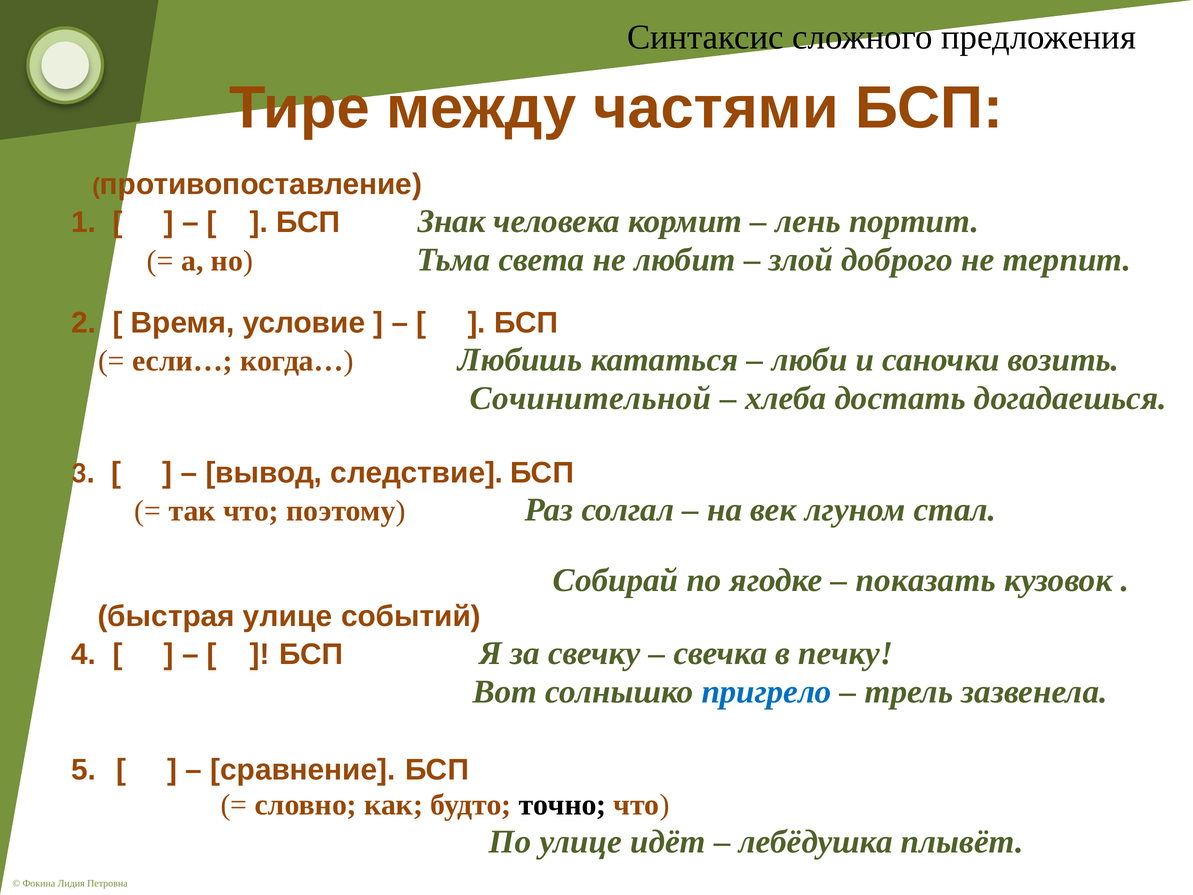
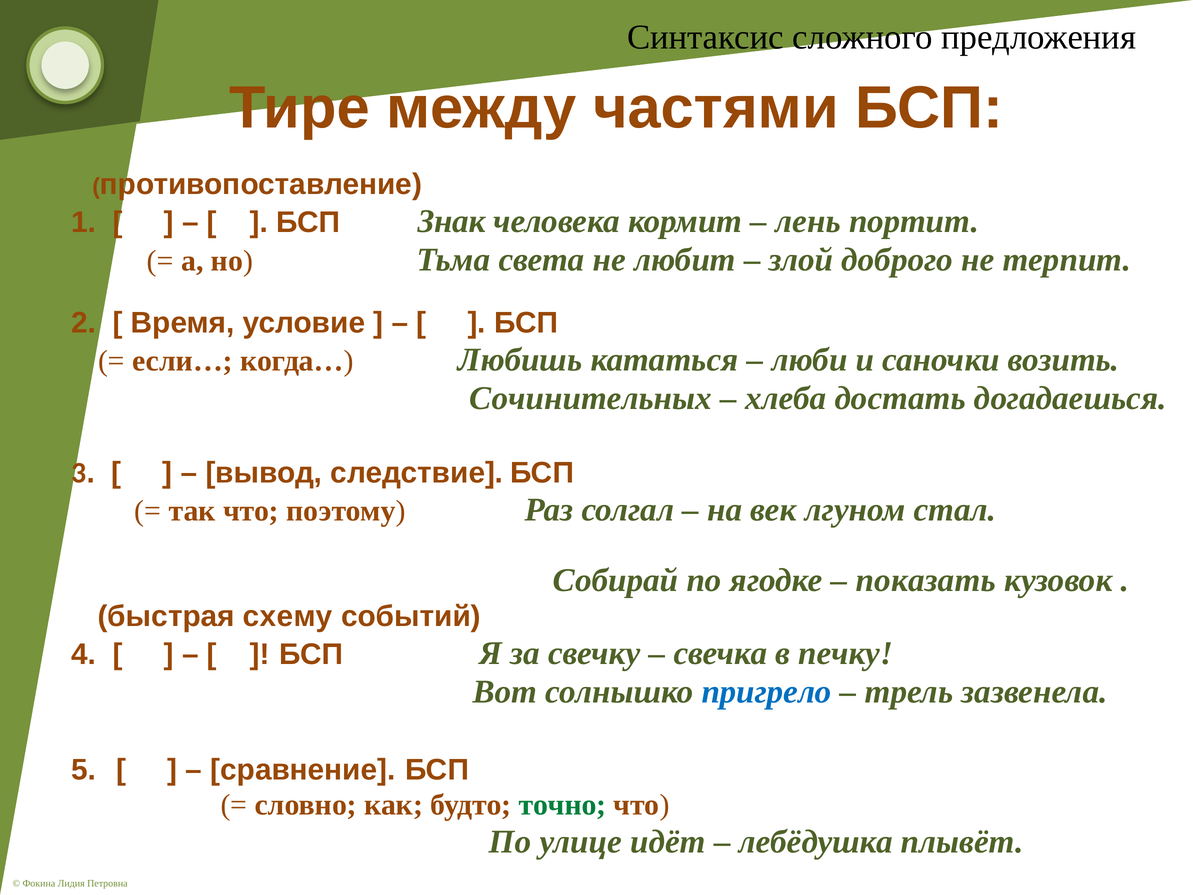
Сочинительной: Сочинительной -> Сочинительных
быстрая улице: улице -> схему
точно colour: black -> green
